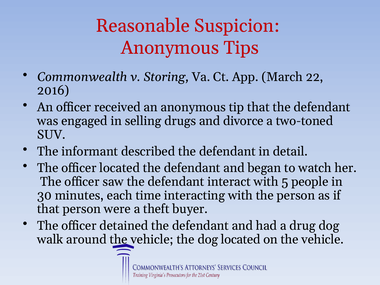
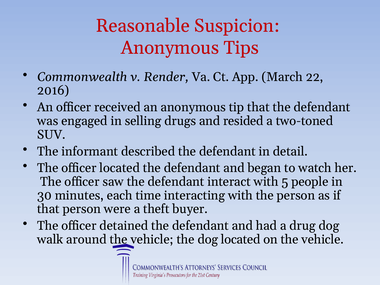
Storing: Storing -> Render
divorce: divorce -> resided
